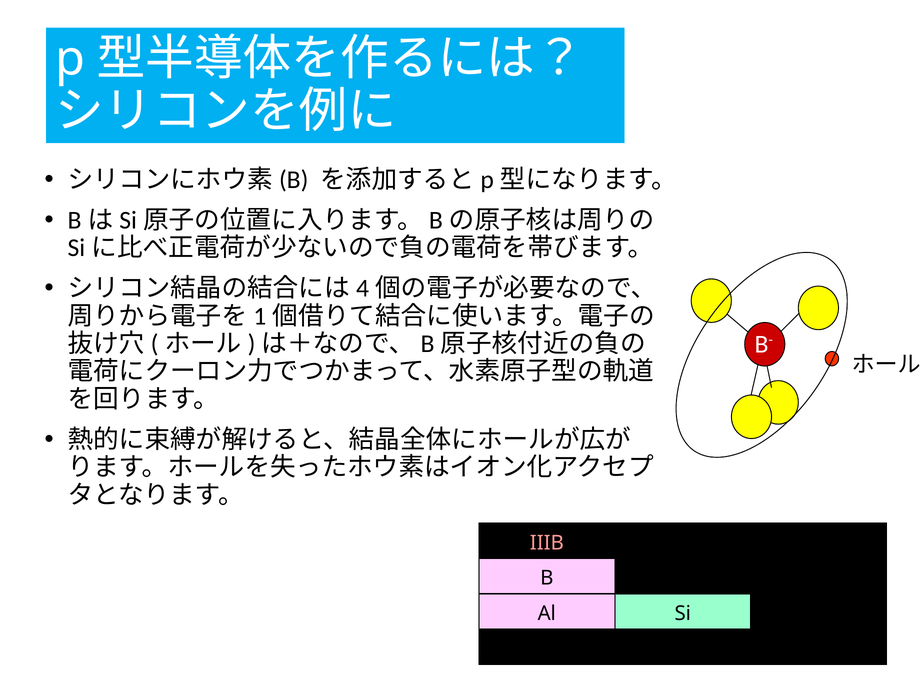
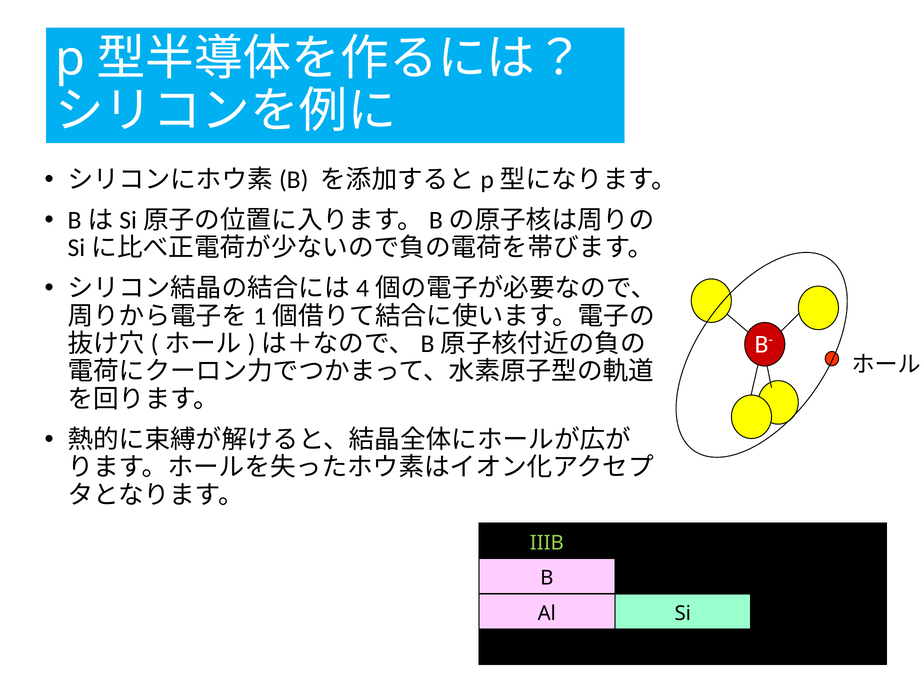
IIIB colour: pink -> light green
